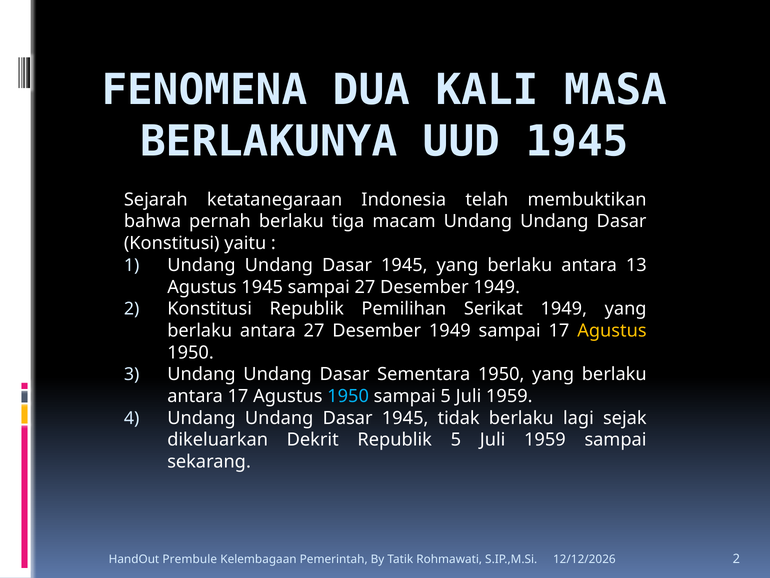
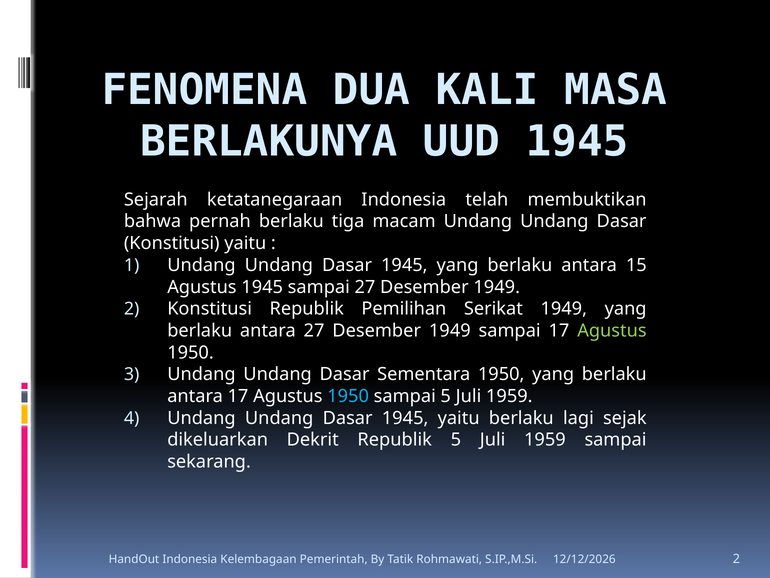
13: 13 -> 15
Agustus at (612, 330) colour: yellow -> light green
1945 tidak: tidak -> yaitu
HandOut Prembule: Prembule -> Indonesia
